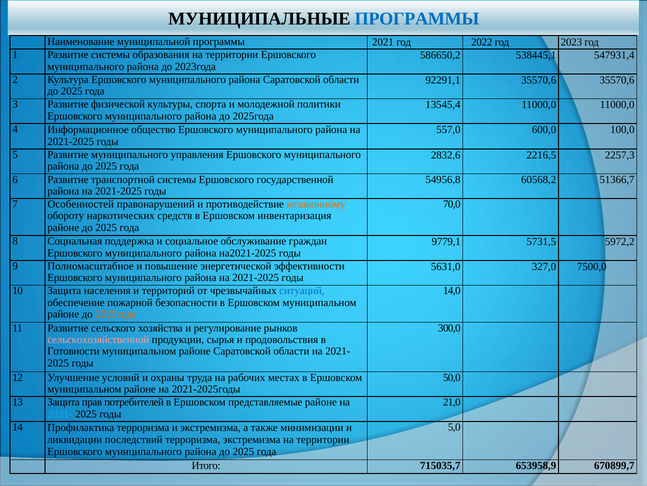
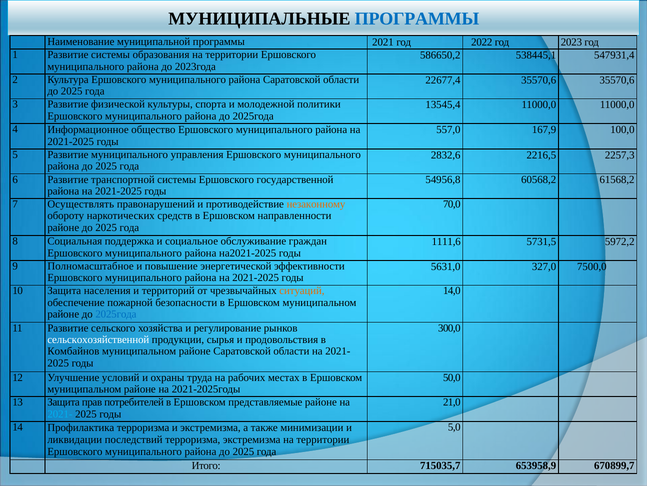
92291,1: 92291,1 -> 22677,4
600,0: 600,0 -> 167,9
51366,7: 51366,7 -> 61568,2
Особенностей: Особенностей -> Осуществлять
инвентаризация: инвентаризация -> направленности
9779,1: 9779,1 -> 1111,6
ситуаций colour: blue -> orange
2025года at (116, 314) colour: orange -> blue
сельскохозяйственной colour: pink -> white
Готовности: Готовности -> Комбайнов
